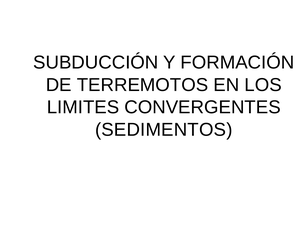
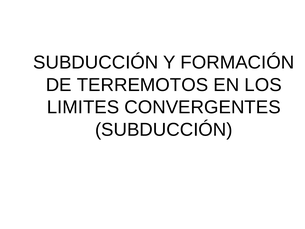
SEDIMENTOS at (164, 130): SEDIMENTOS -> SUBDUCCIÓN
